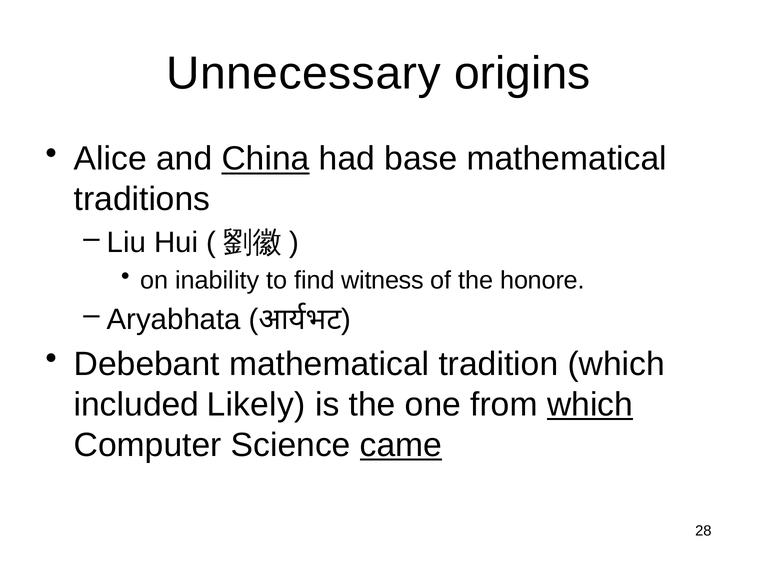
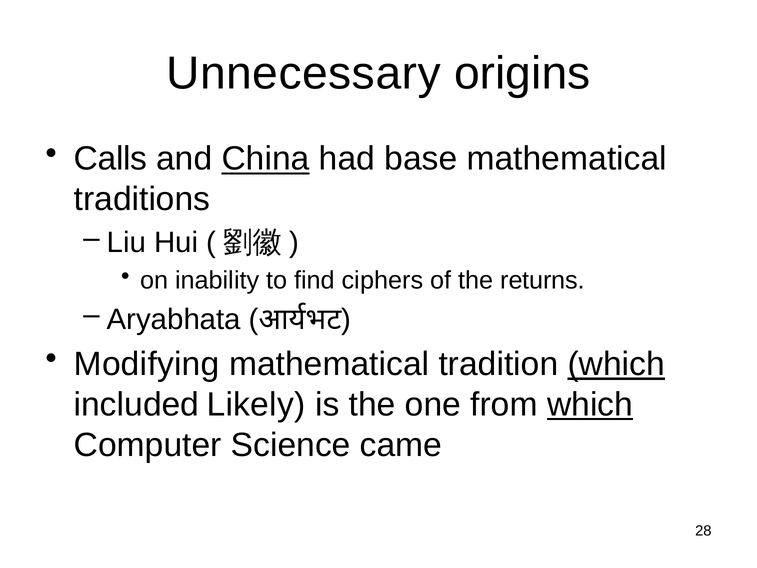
Alice: Alice -> Calls
witness: witness -> ciphers
honore: honore -> returns
Debebant: Debebant -> Modifying
which at (616, 364) underline: none -> present
came underline: present -> none
